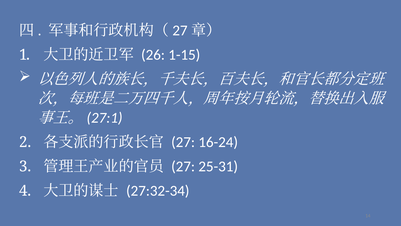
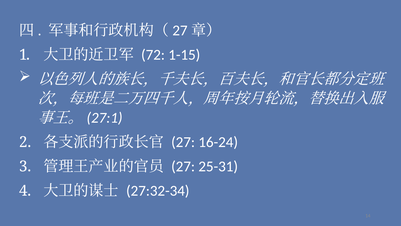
26: 26 -> 72
